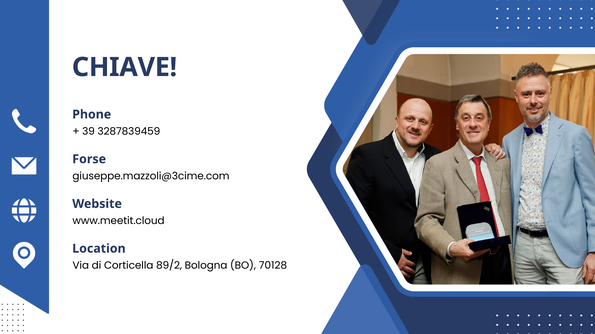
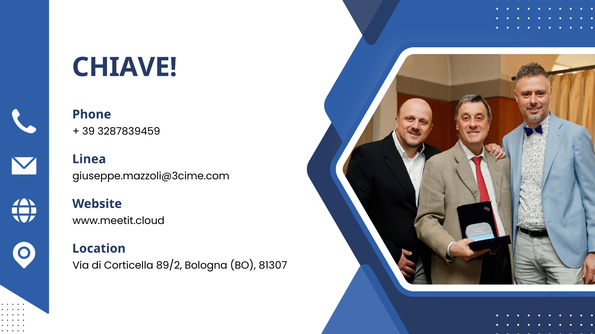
Forse: Forse -> Linea
70128: 70128 -> 81307
